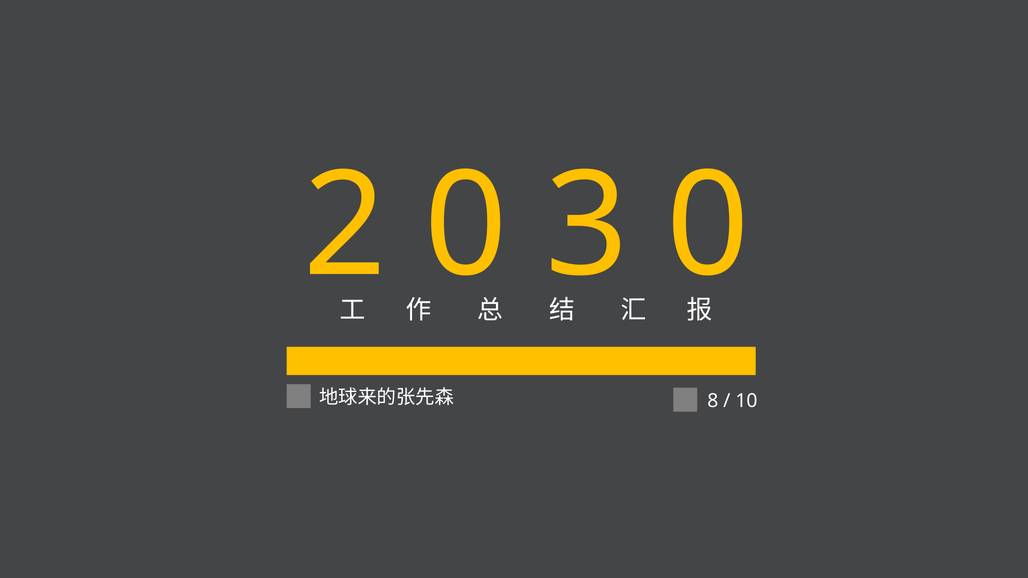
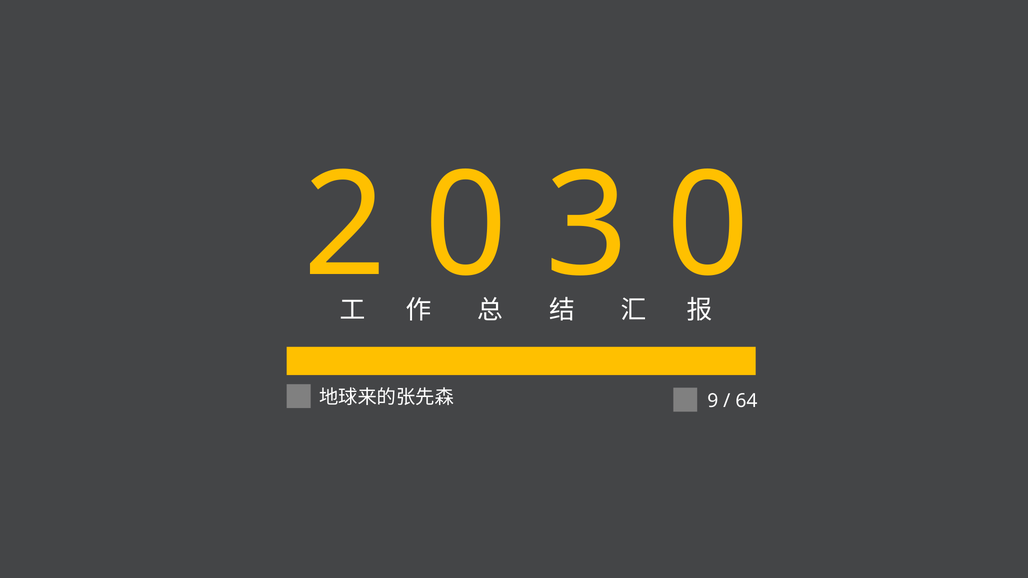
8: 8 -> 9
10: 10 -> 64
